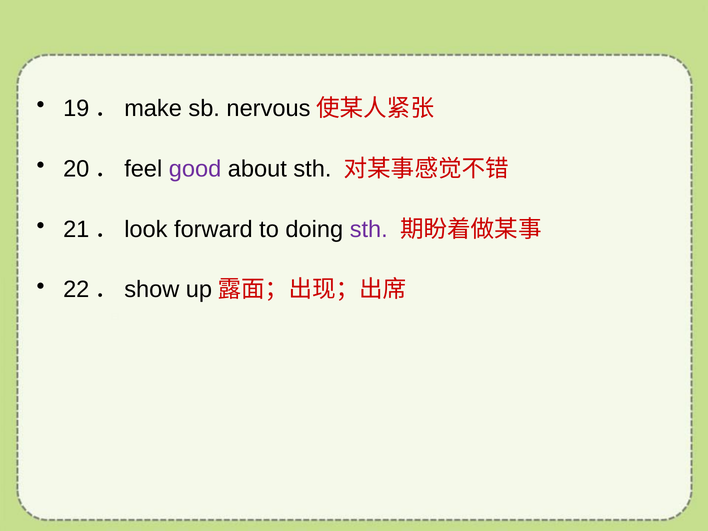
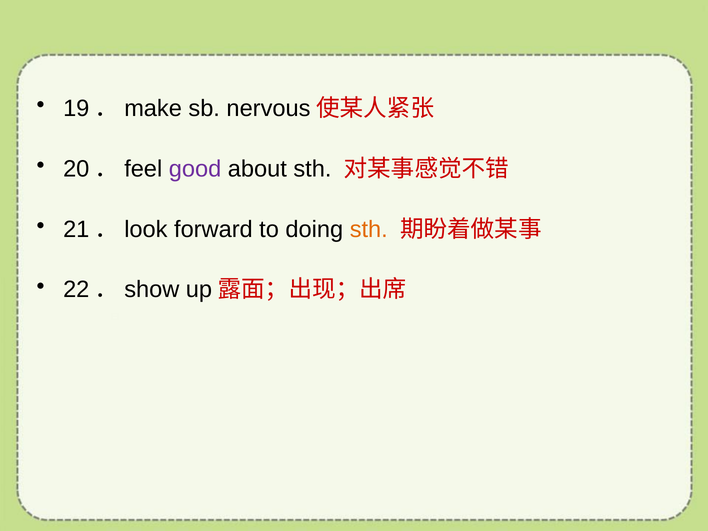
sth at (369, 229) colour: purple -> orange
